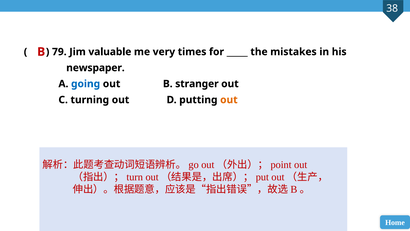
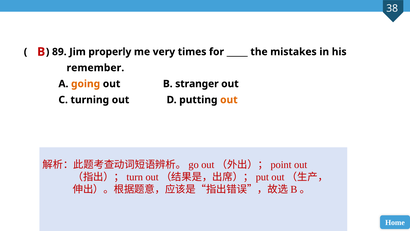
79: 79 -> 89
valuable: valuable -> properly
newspaper: newspaper -> remember
going colour: blue -> orange
